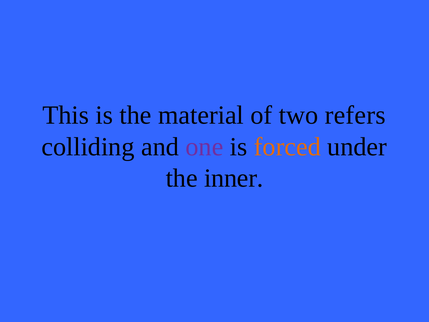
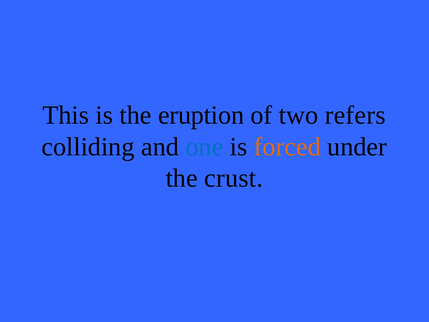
material: material -> eruption
one colour: purple -> blue
inner: inner -> crust
